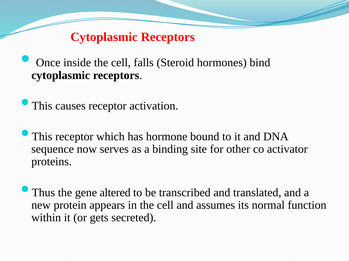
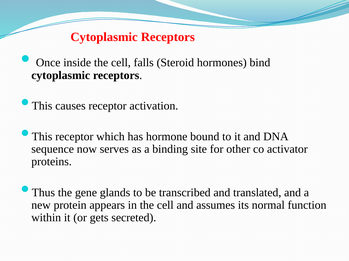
altered: altered -> glands
